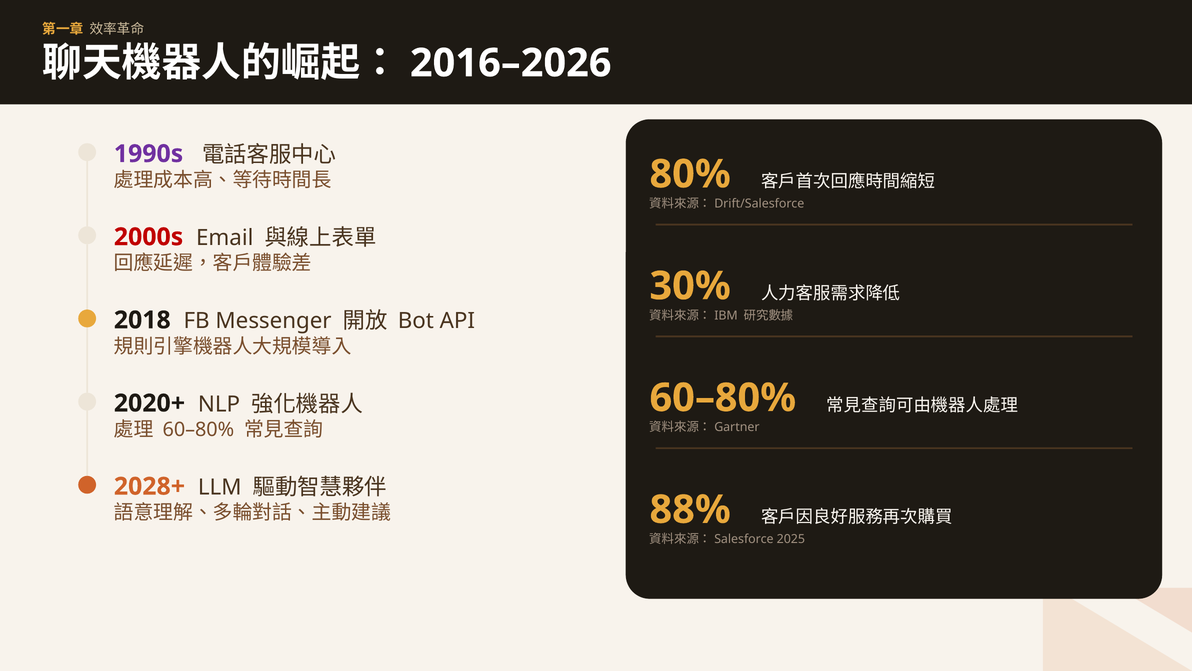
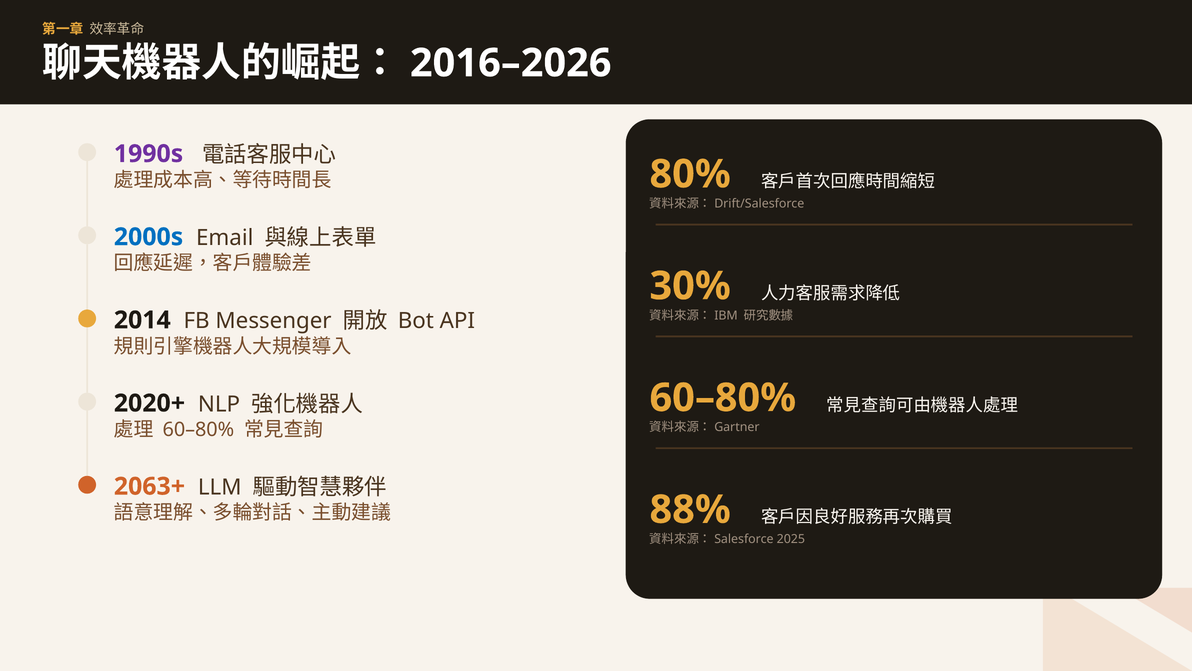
2000s colour: red -> blue
2018: 2018 -> 2014
2028+: 2028+ -> 2063+
